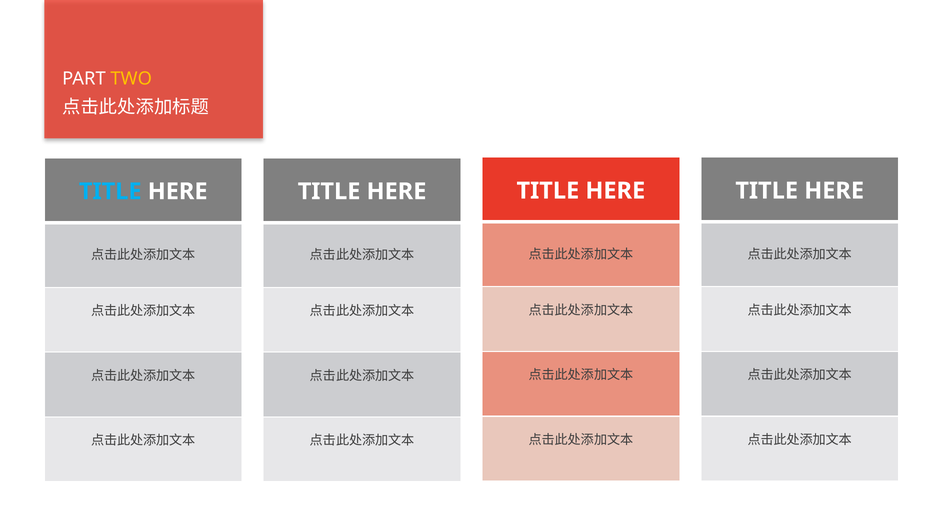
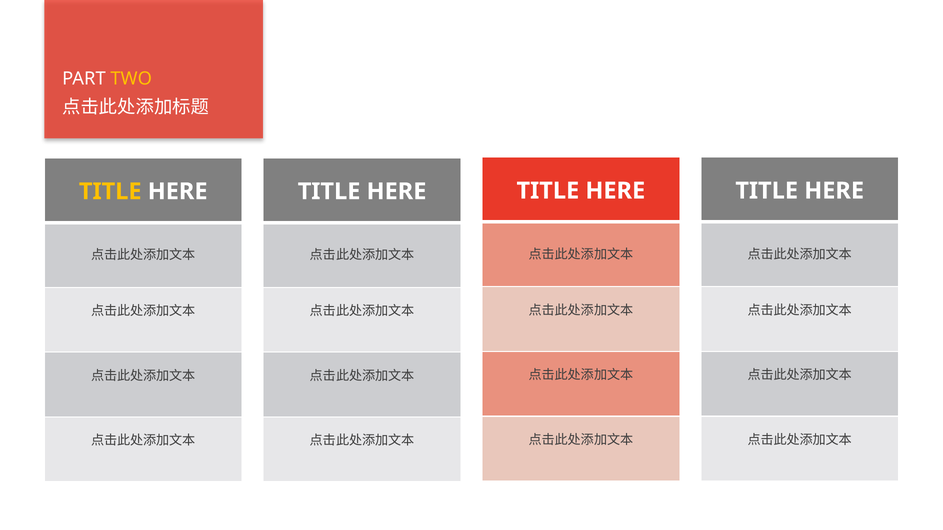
TITLE at (110, 192) colour: light blue -> yellow
